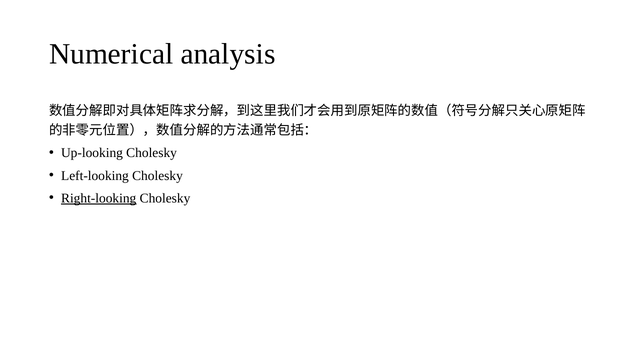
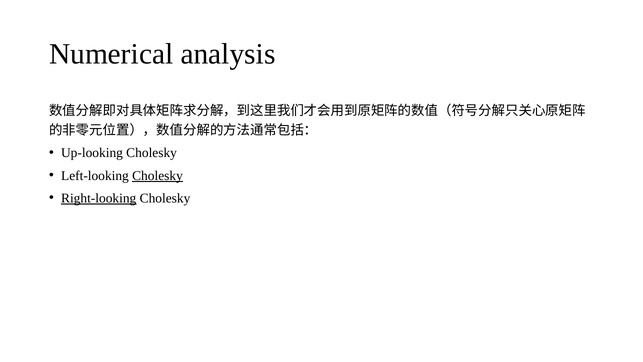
Cholesky at (158, 175) underline: none -> present
